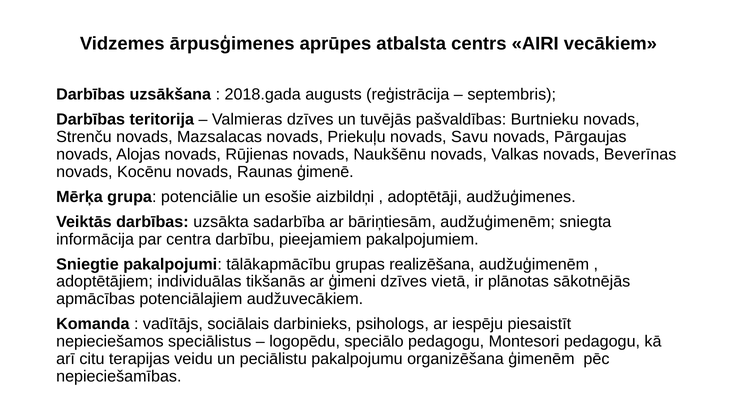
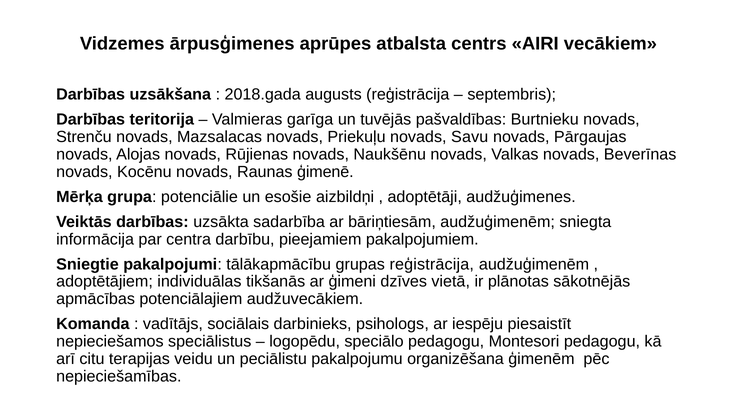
Valmieras dzīves: dzīves -> garīga
grupas realizēšana: realizēšana -> reģistrācija
